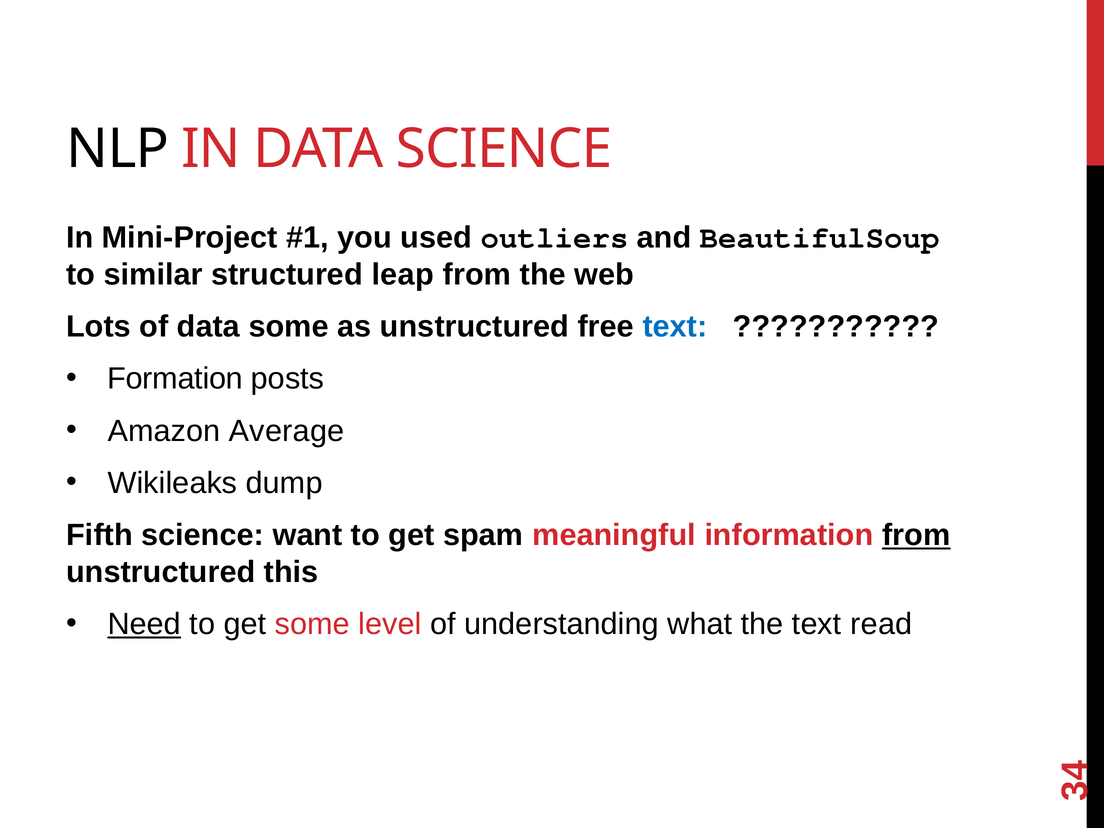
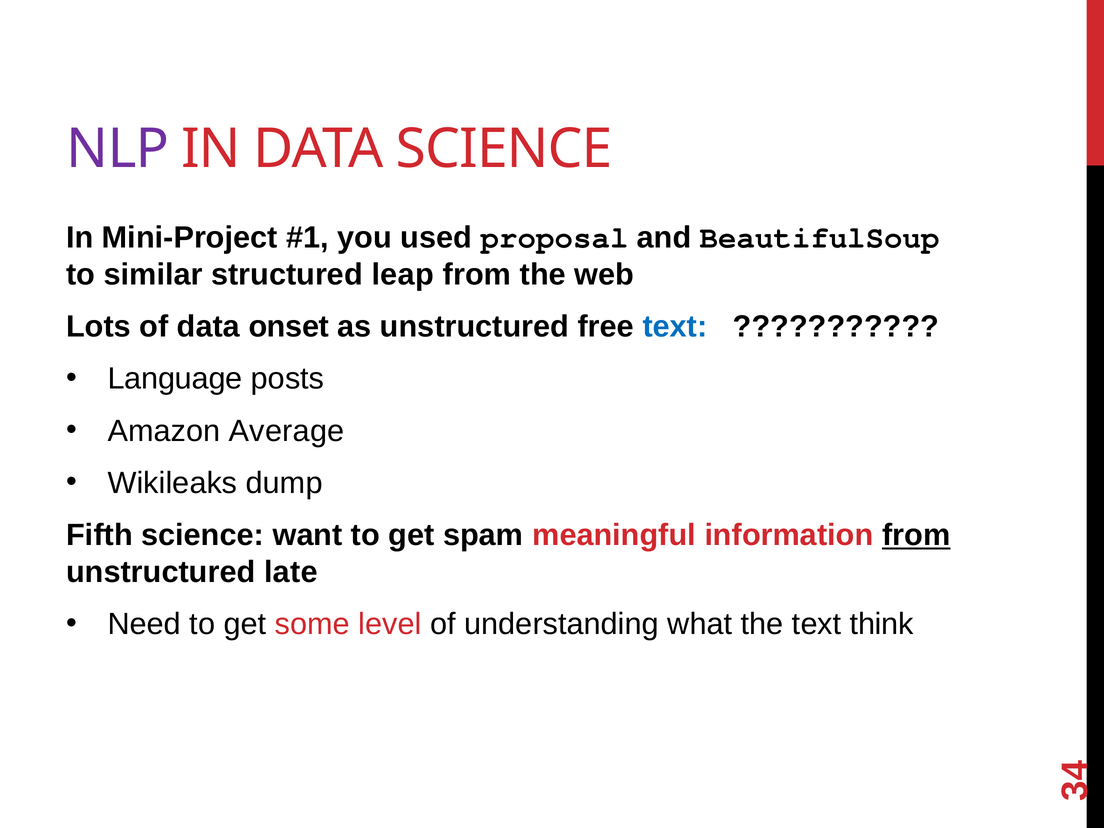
NLP colour: black -> purple
outliers: outliers -> proposal
data some: some -> onset
Formation: Formation -> Language
this: this -> late
Need underline: present -> none
read: read -> think
